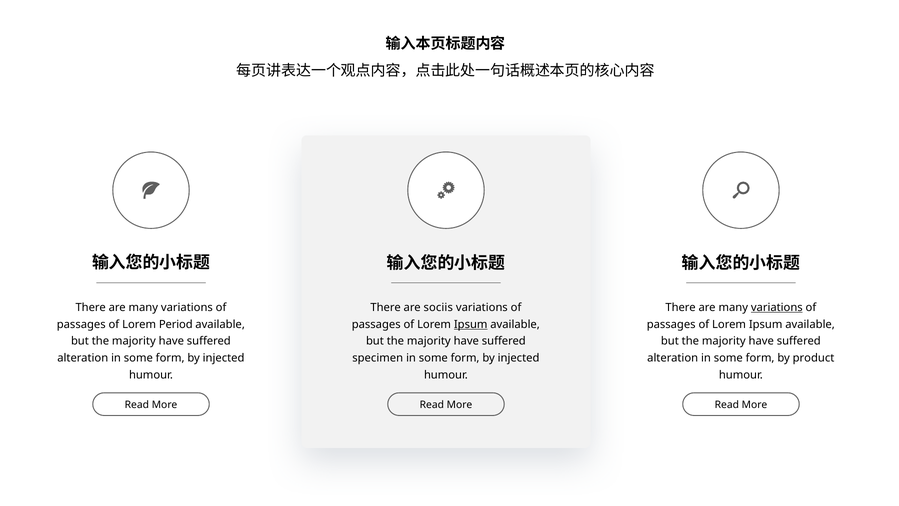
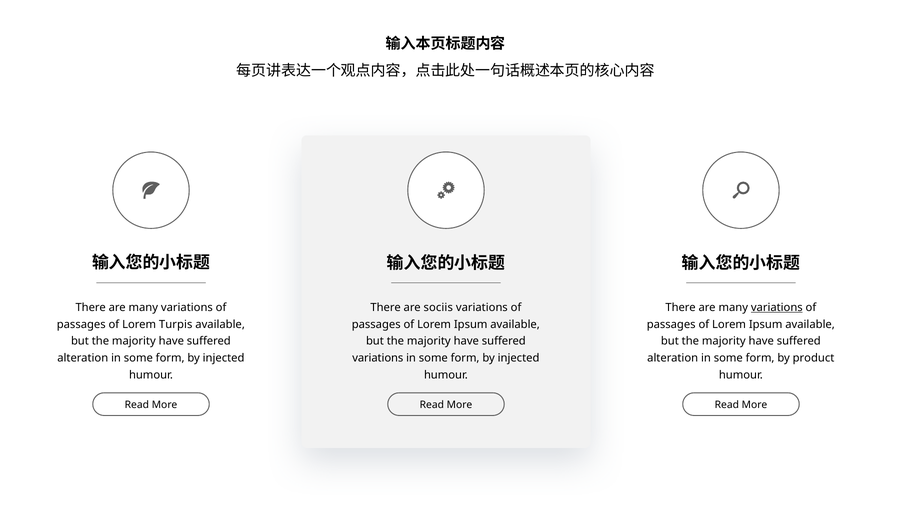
Period: Period -> Turpis
Ipsum at (471, 324) underline: present -> none
specimen at (378, 358): specimen -> variations
